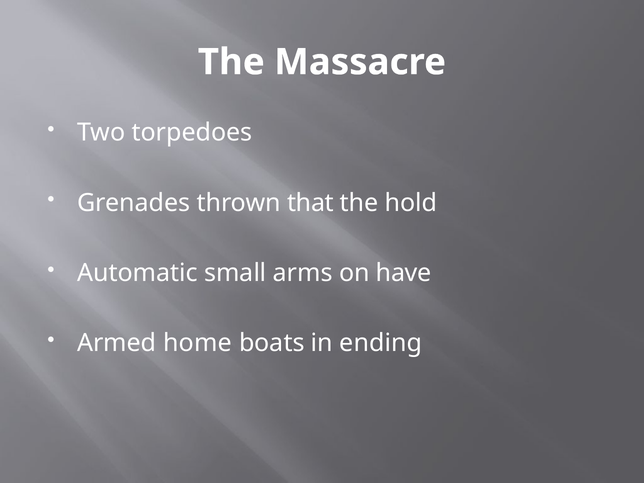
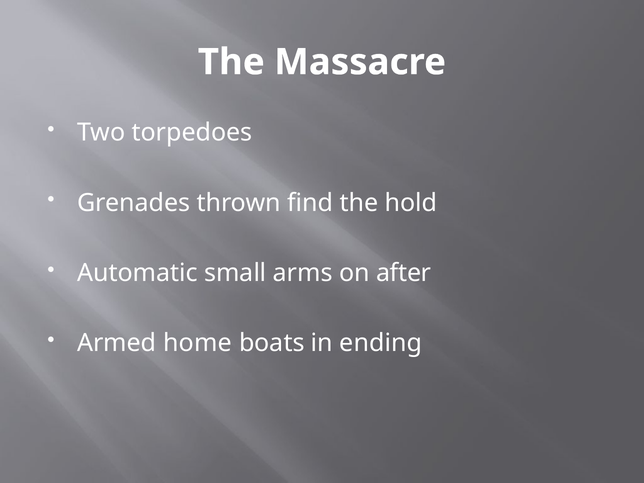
that: that -> find
have: have -> after
